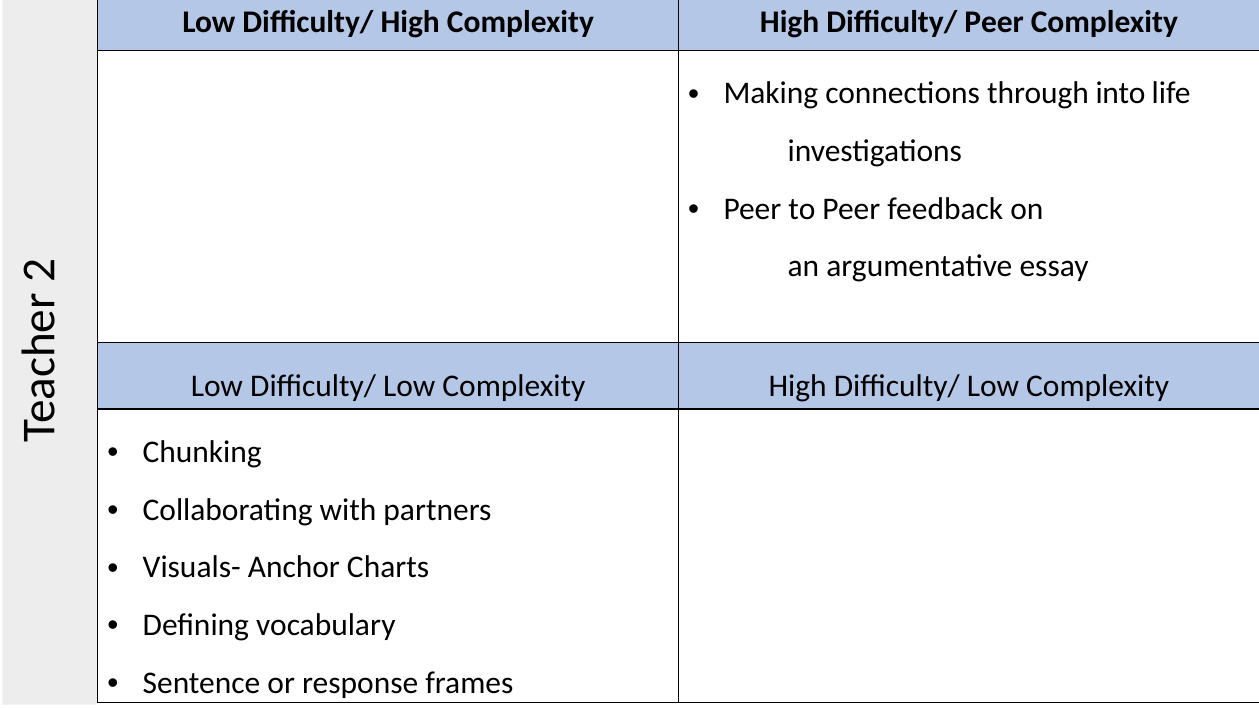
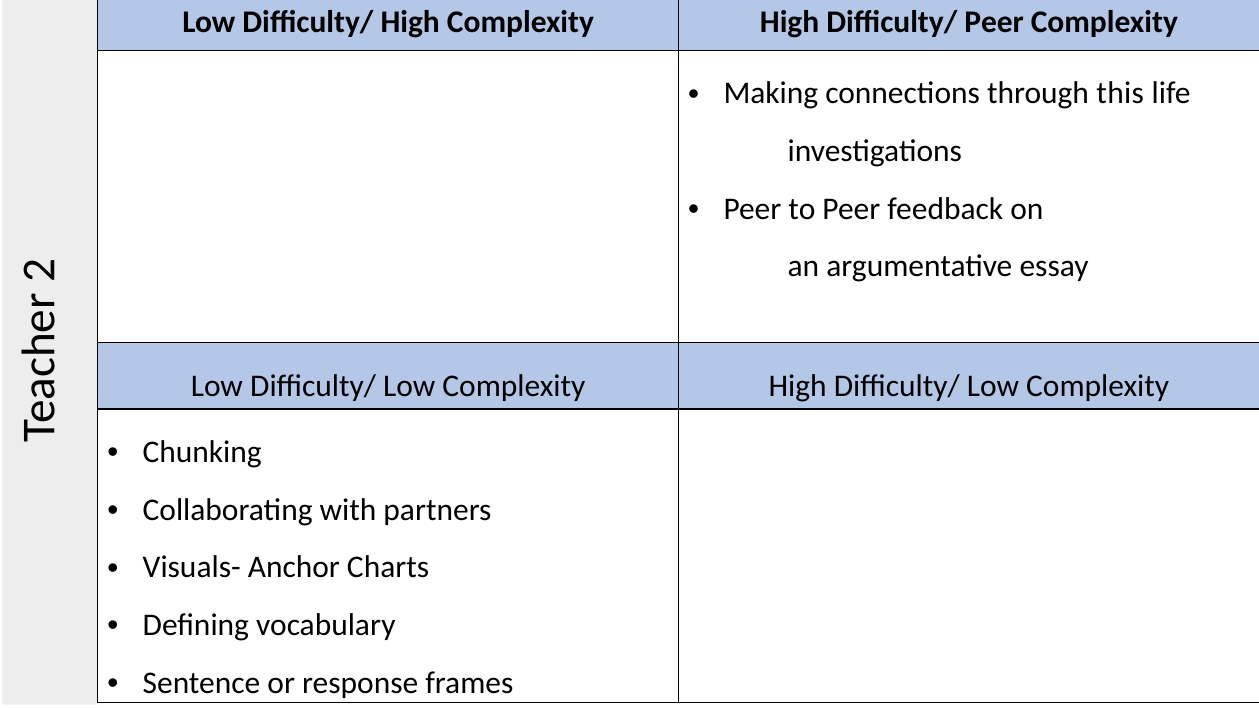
into: into -> this
